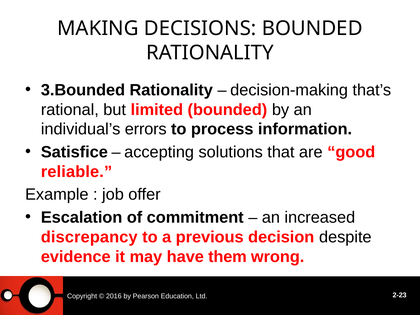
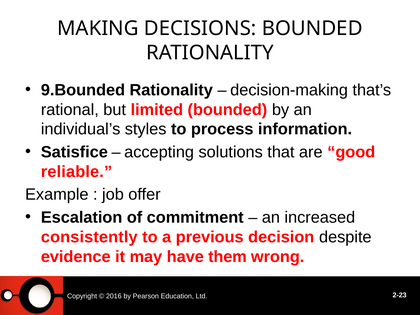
3.Bounded: 3.Bounded -> 9.Bounded
errors: errors -> styles
discrepancy: discrepancy -> consistently
